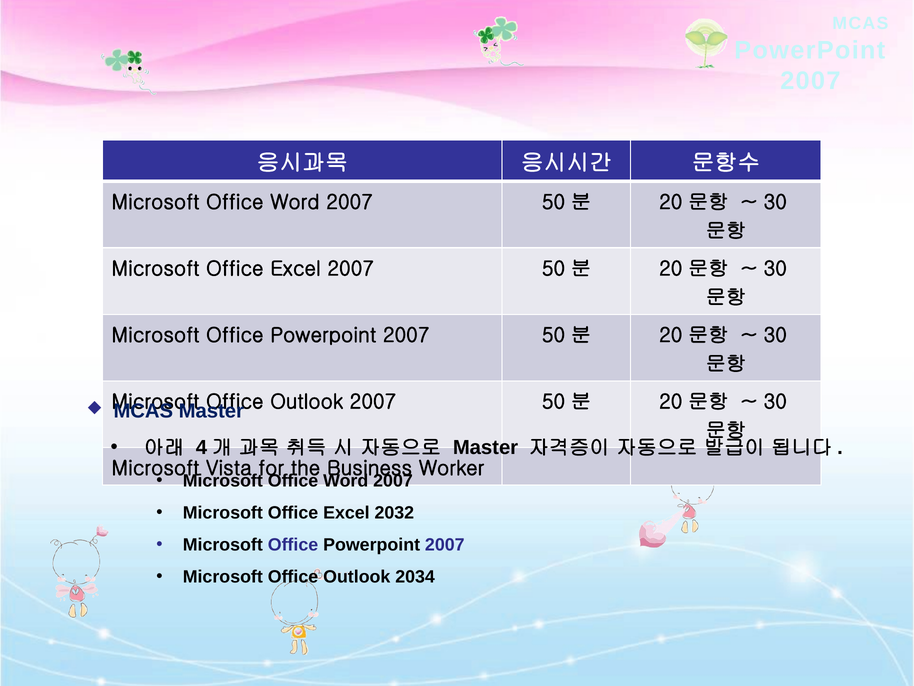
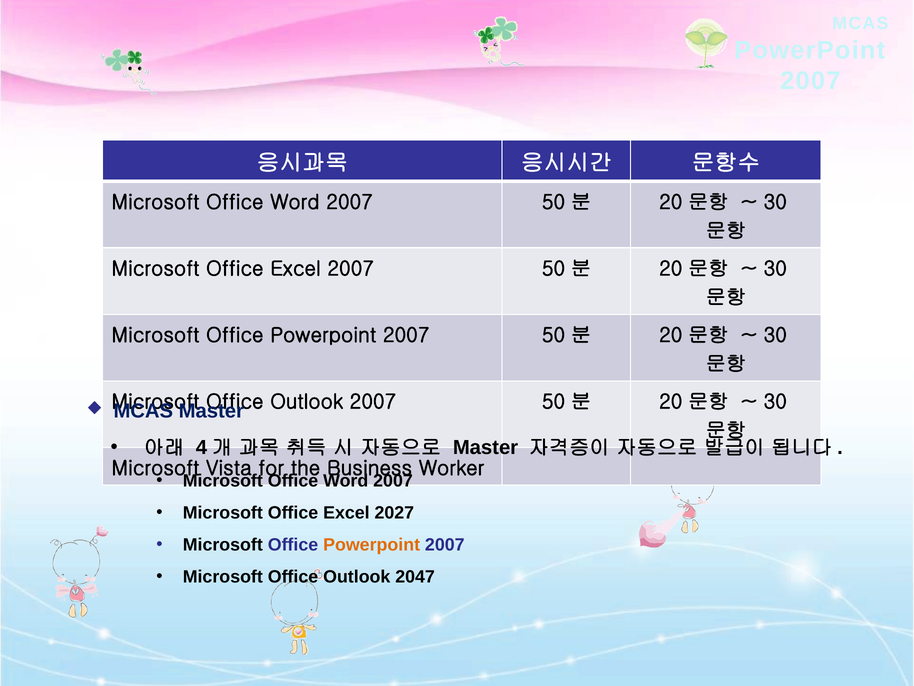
2032: 2032 -> 2027
Powerpoint at (372, 545) colour: black -> orange
2034: 2034 -> 2047
